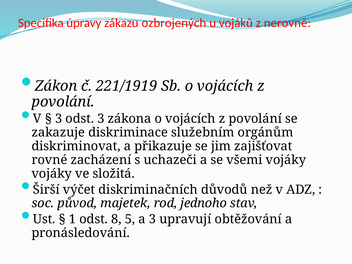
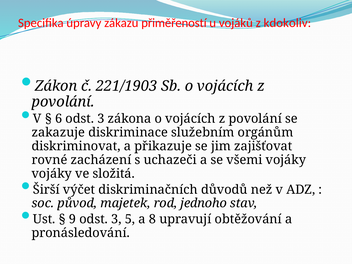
ozbrojených: ozbrojených -> přiměřeností
nerovně: nerovně -> kdokoliv
221/1919: 221/1919 -> 221/1903
3 at (59, 119): 3 -> 6
1: 1 -> 9
8 at (116, 219): 8 -> 3
a 3: 3 -> 8
